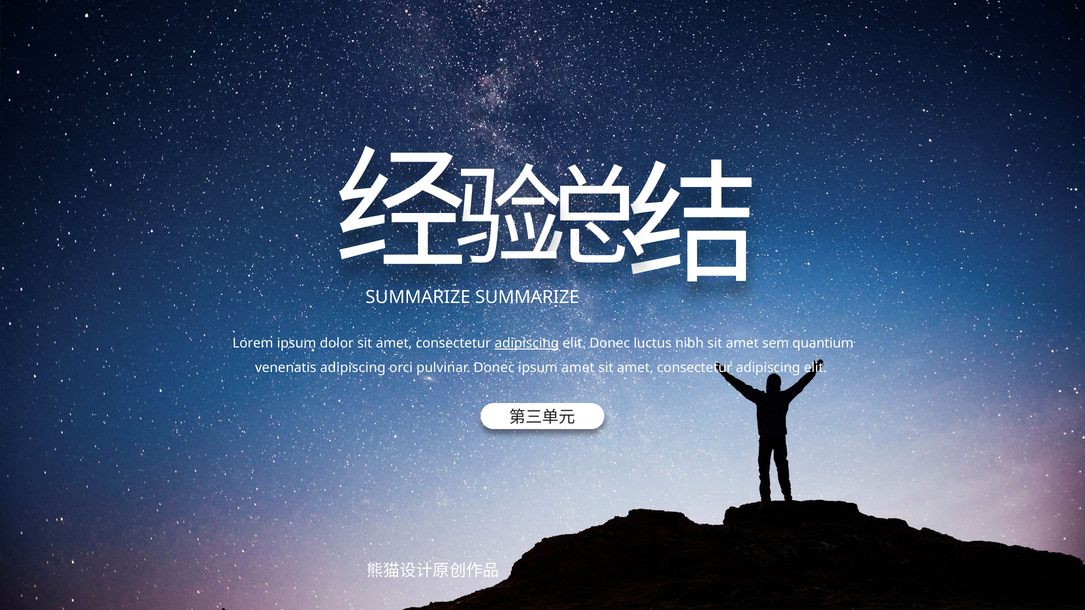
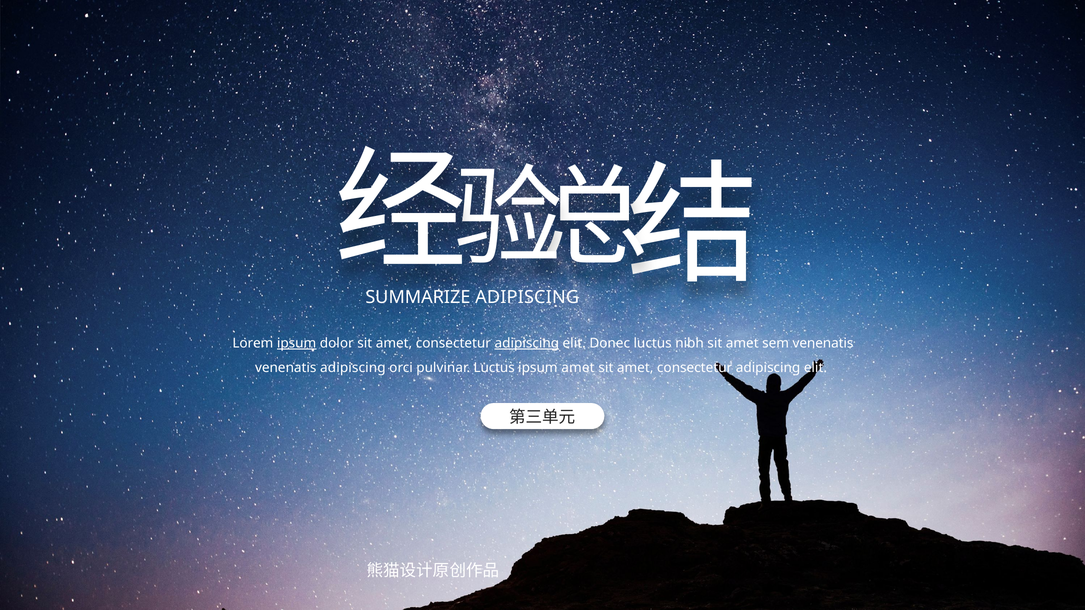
SUMMARIZE SUMMARIZE: SUMMARIZE -> ADIPISCING
ipsum at (297, 343) underline: none -> present
sem quantium: quantium -> venenatis
pulvinar Donec: Donec -> Luctus
